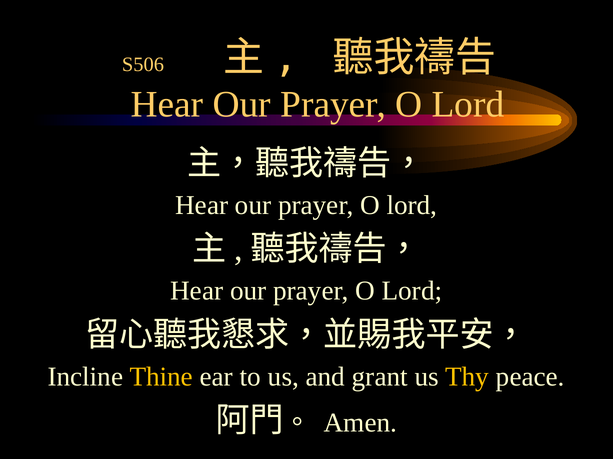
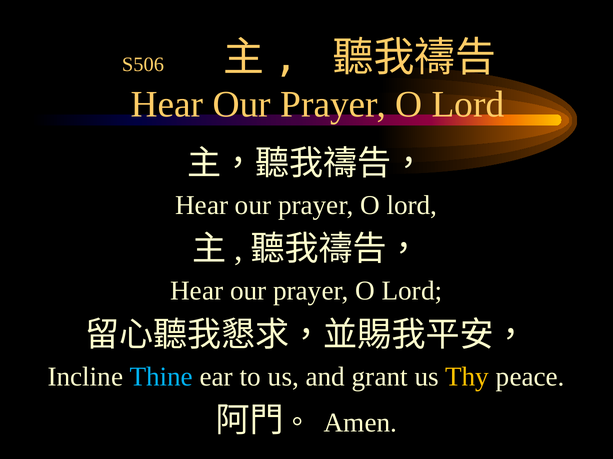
Thine colour: yellow -> light blue
